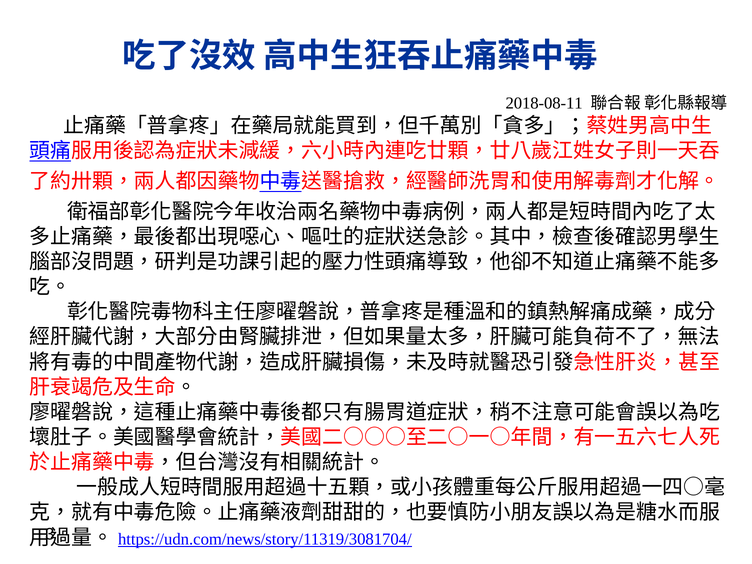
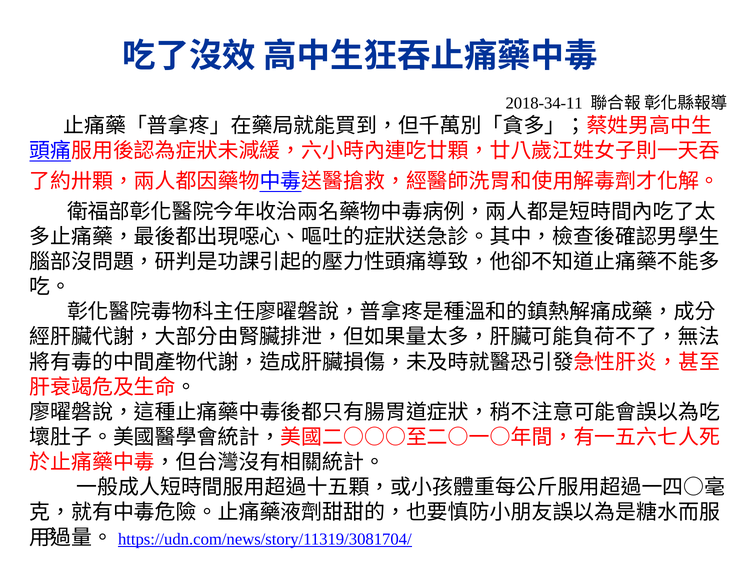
2018-08-11: 2018-08-11 -> 2018-34-11
